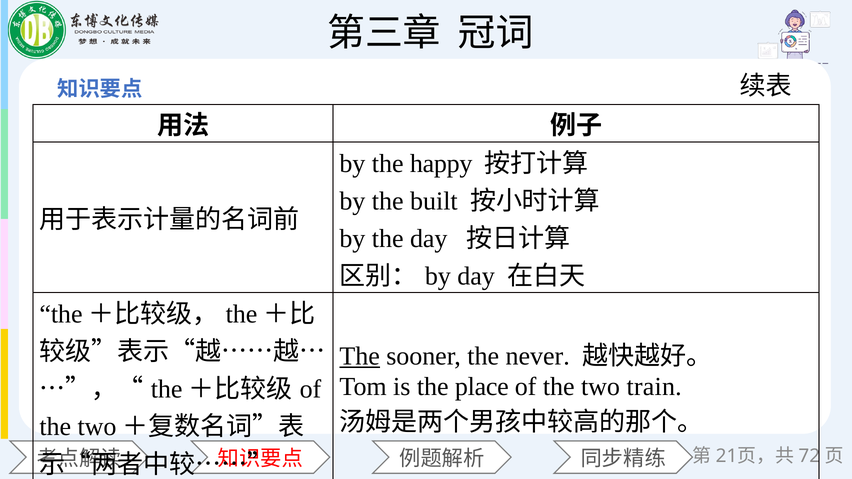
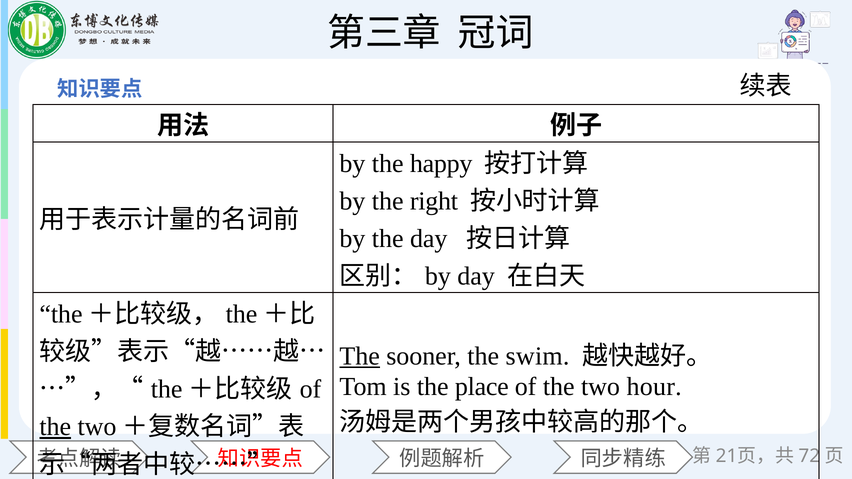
built: built -> right
never: never -> swim
train: train -> hour
the at (55, 427) underline: none -> present
